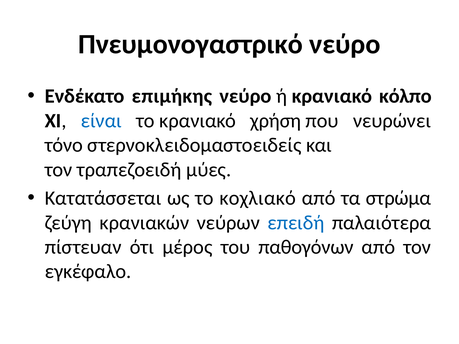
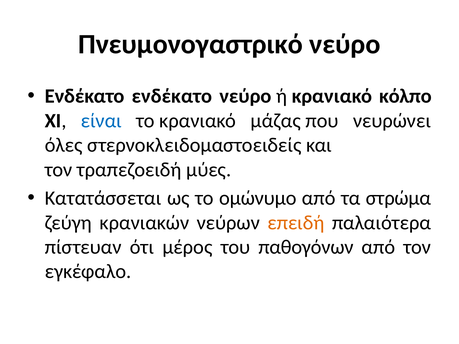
Ενδέκατο επιμήκης: επιμήκης -> ενδέκατο
χρήση: χρήση -> μάζας
τόνο: τόνο -> όλες
κοχλιακό: κοχλιακό -> ομώνυμο
επειδή colour: blue -> orange
